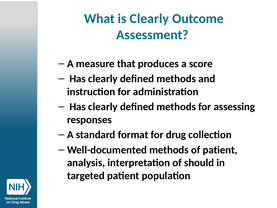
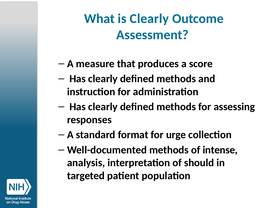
drug: drug -> urge
of patient: patient -> intense
